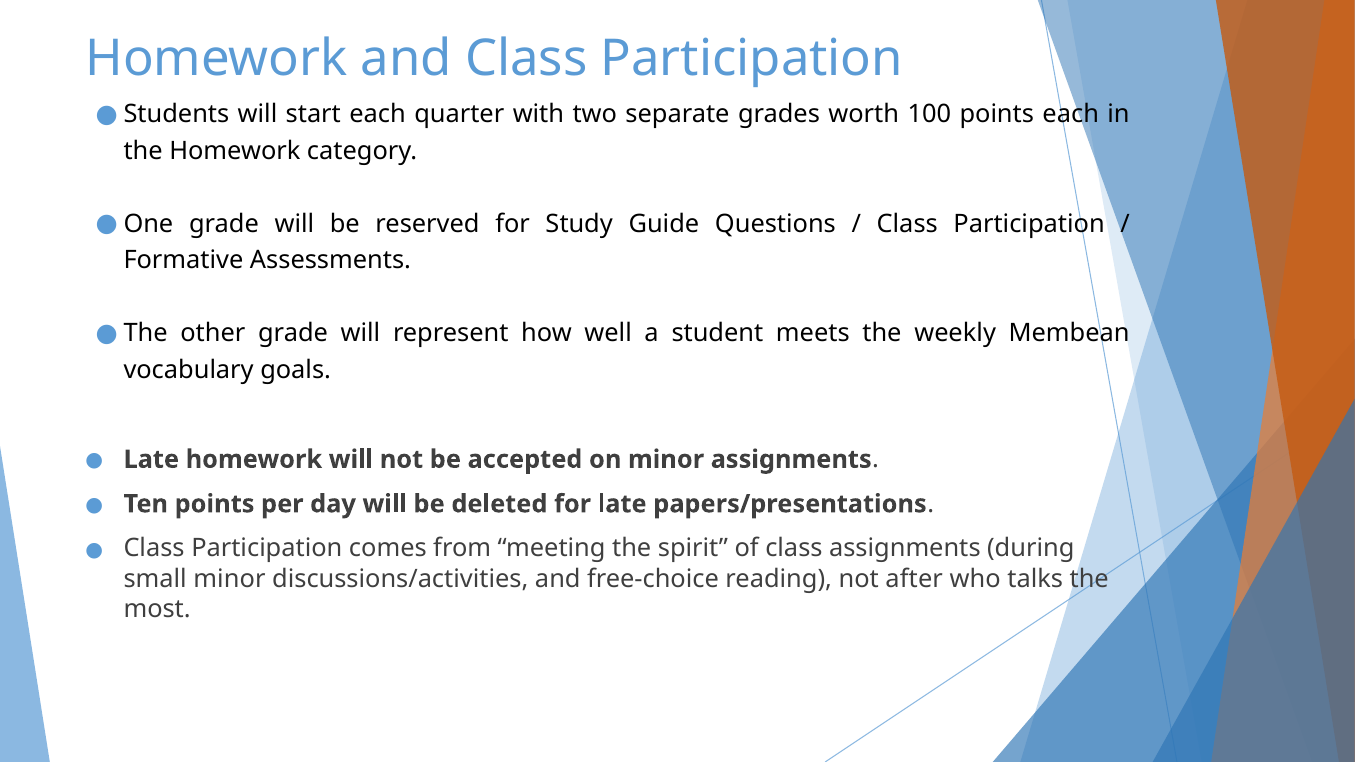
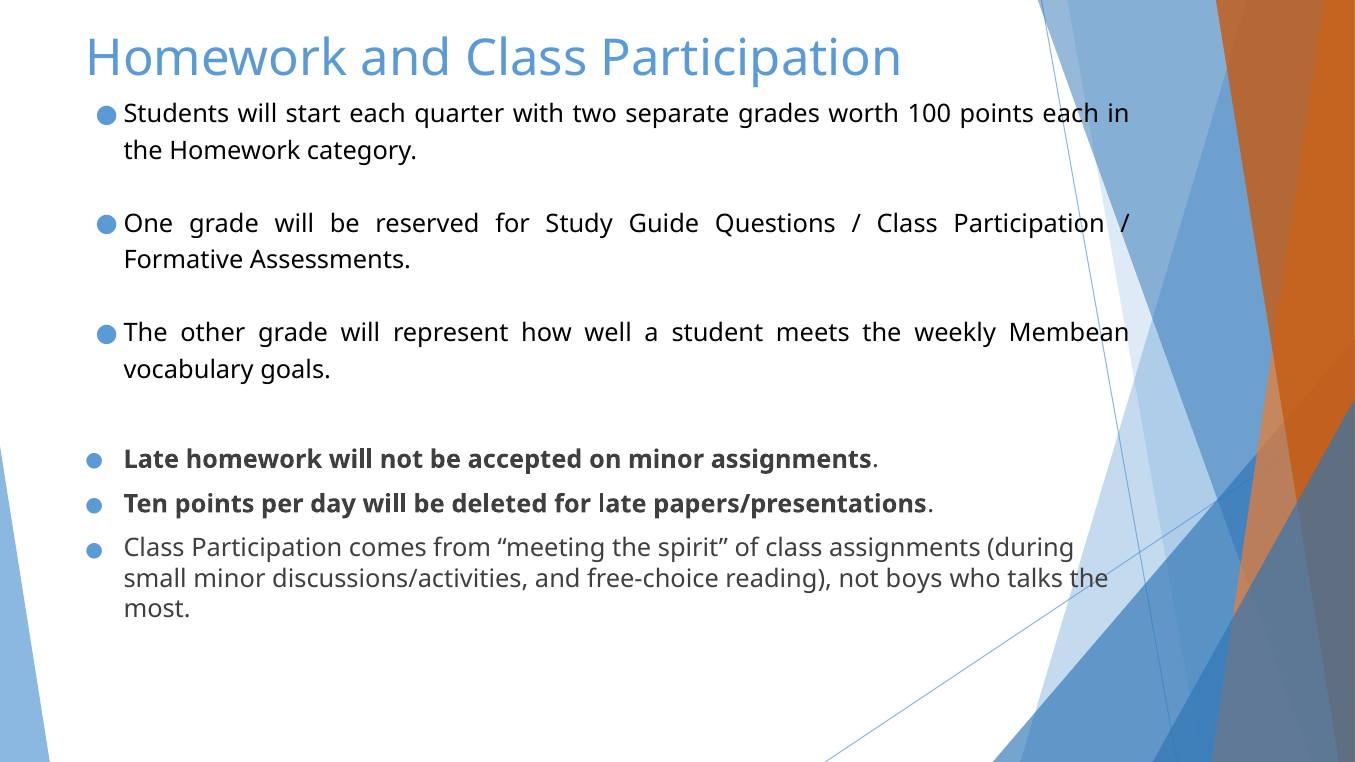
after: after -> boys
